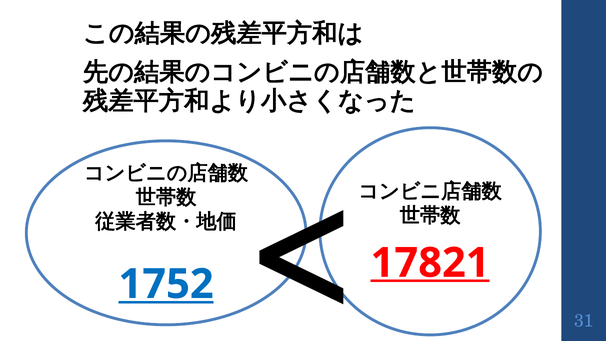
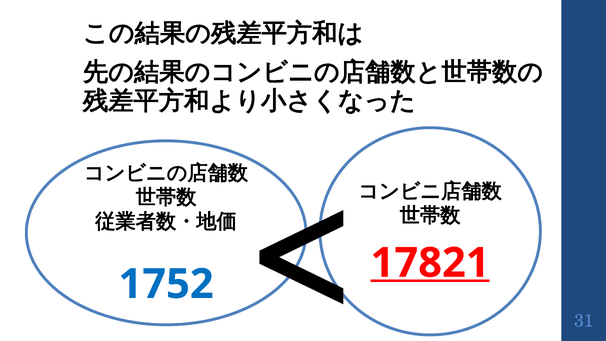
1752 underline: present -> none
